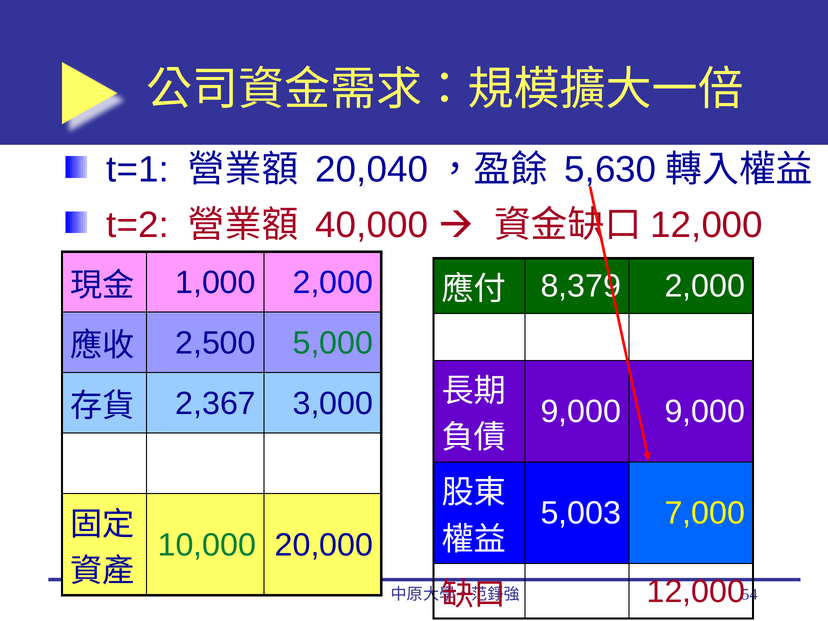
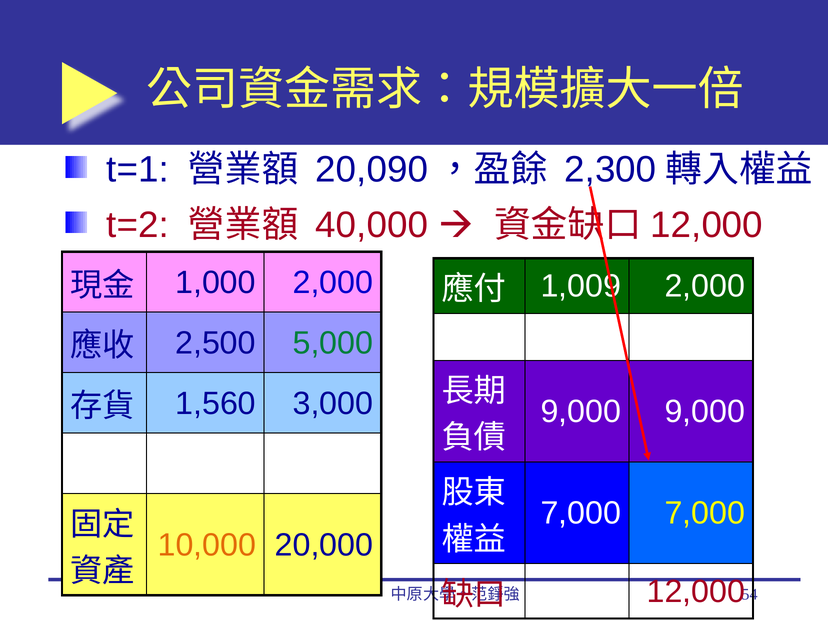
20,040: 20,040 -> 20,090
5,630: 5,630 -> 2,300
8,379: 8,379 -> 1,009
2,367: 2,367 -> 1,560
5,003 at (581, 513): 5,003 -> 7,000
10,000 colour: green -> orange
